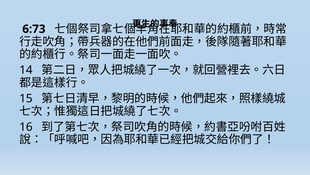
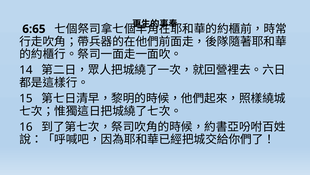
6:73: 6:73 -> 6:65
